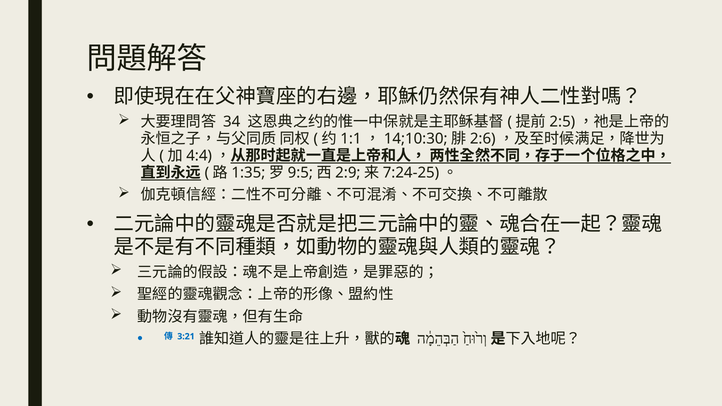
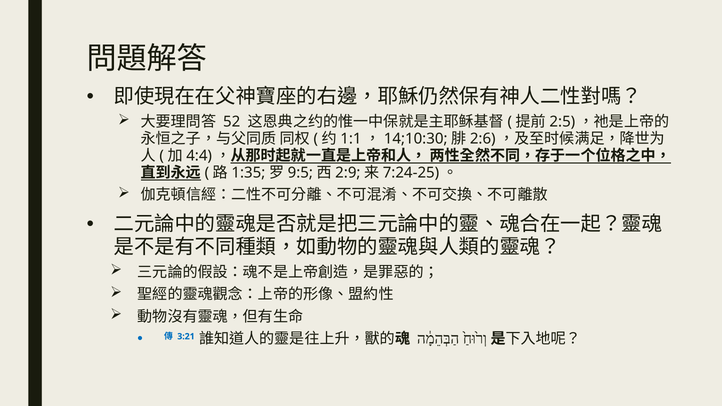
34: 34 -> 52
